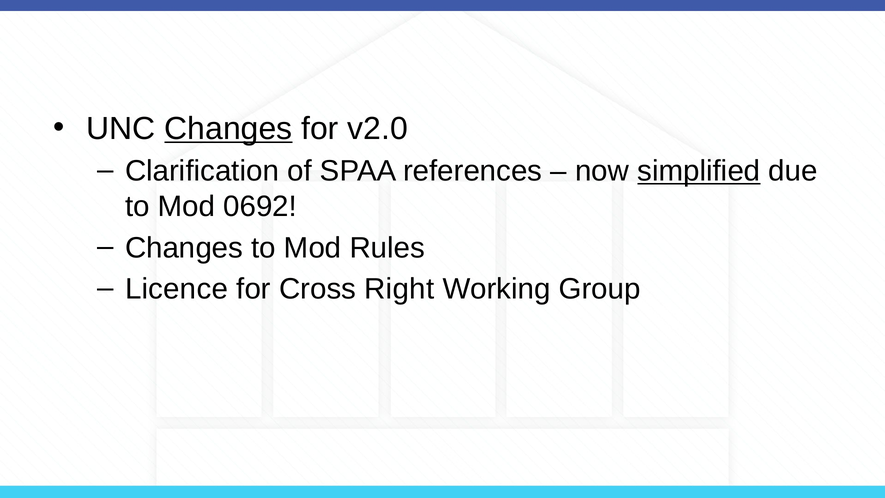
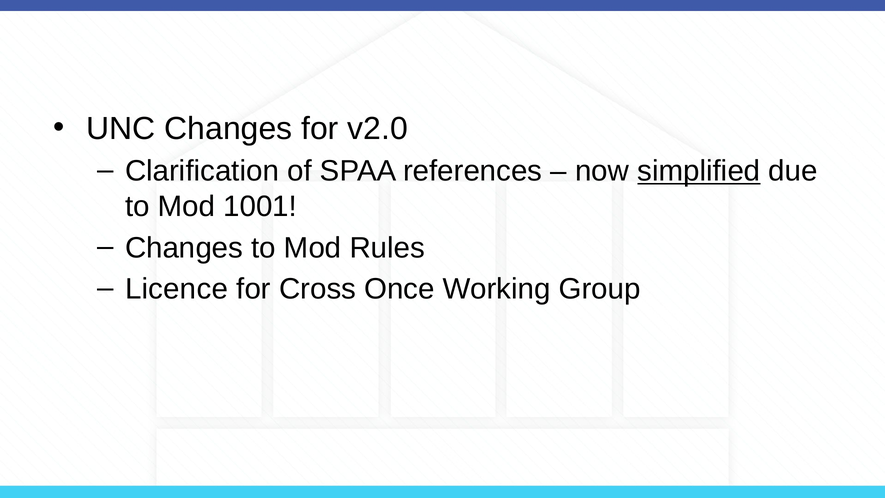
Changes at (228, 128) underline: present -> none
0692: 0692 -> 1001
Right: Right -> Once
